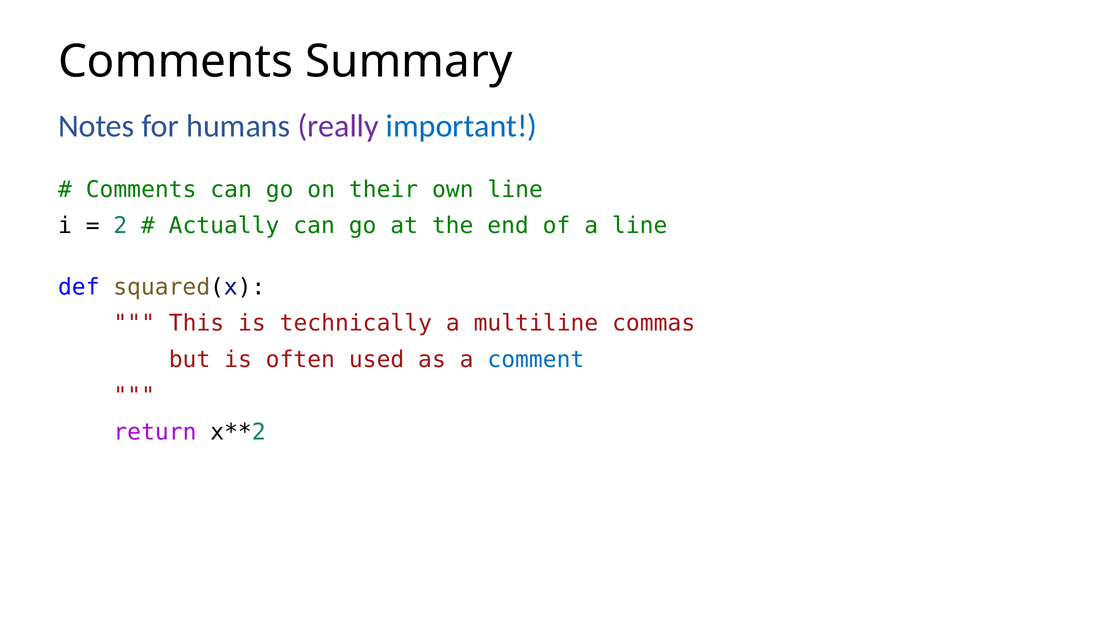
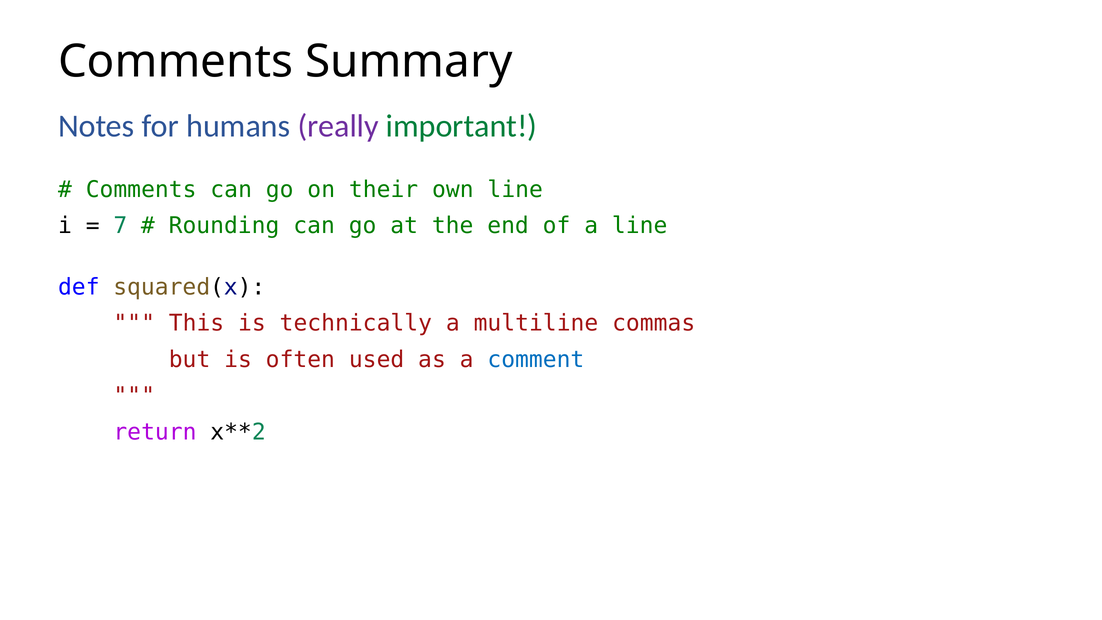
important colour: blue -> green
2: 2 -> 7
Actually: Actually -> Rounding
